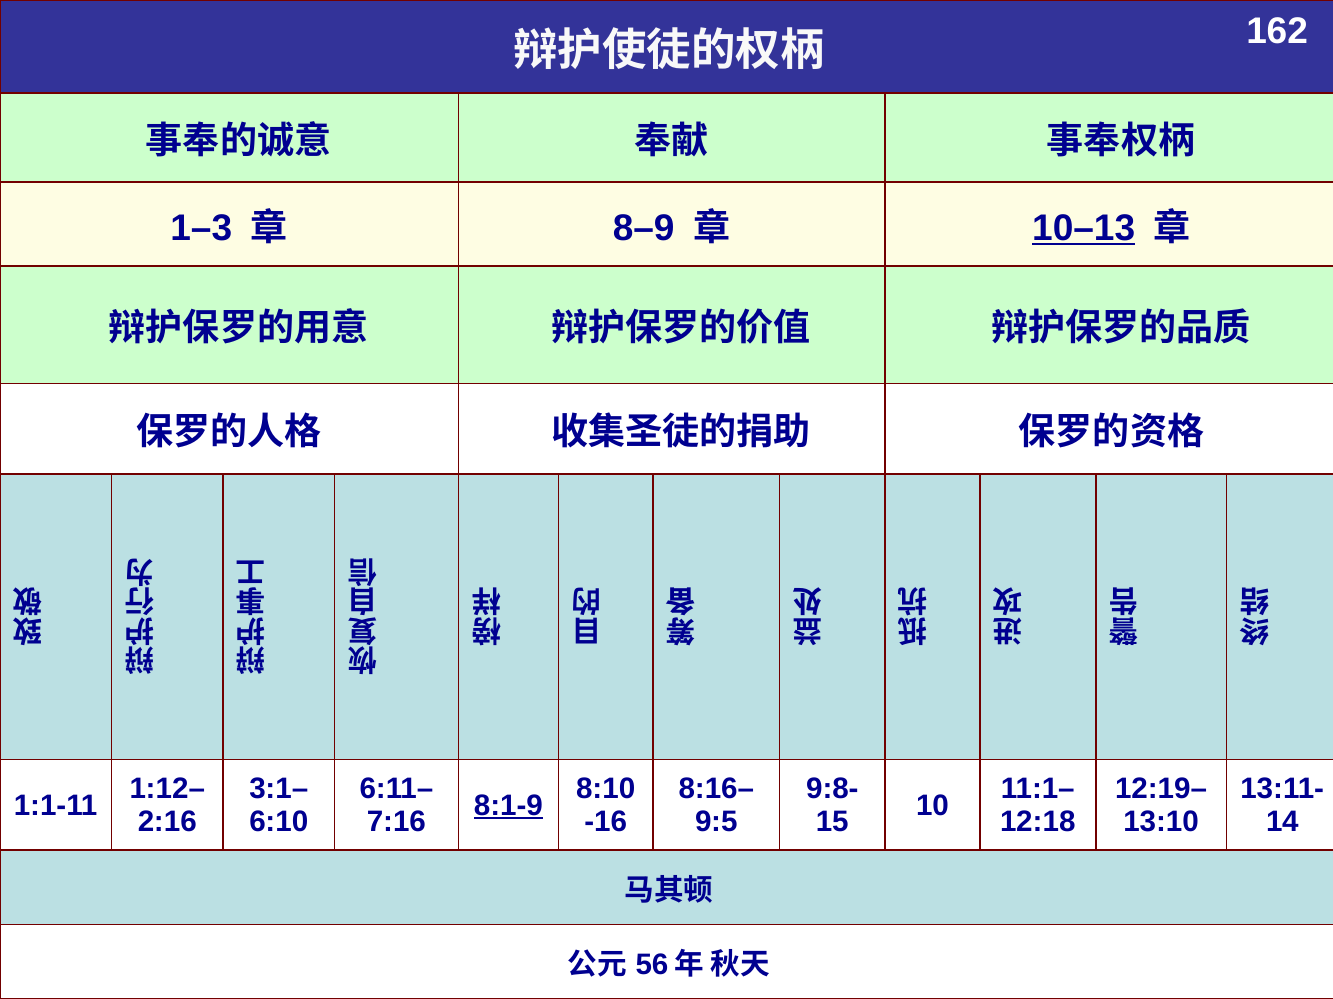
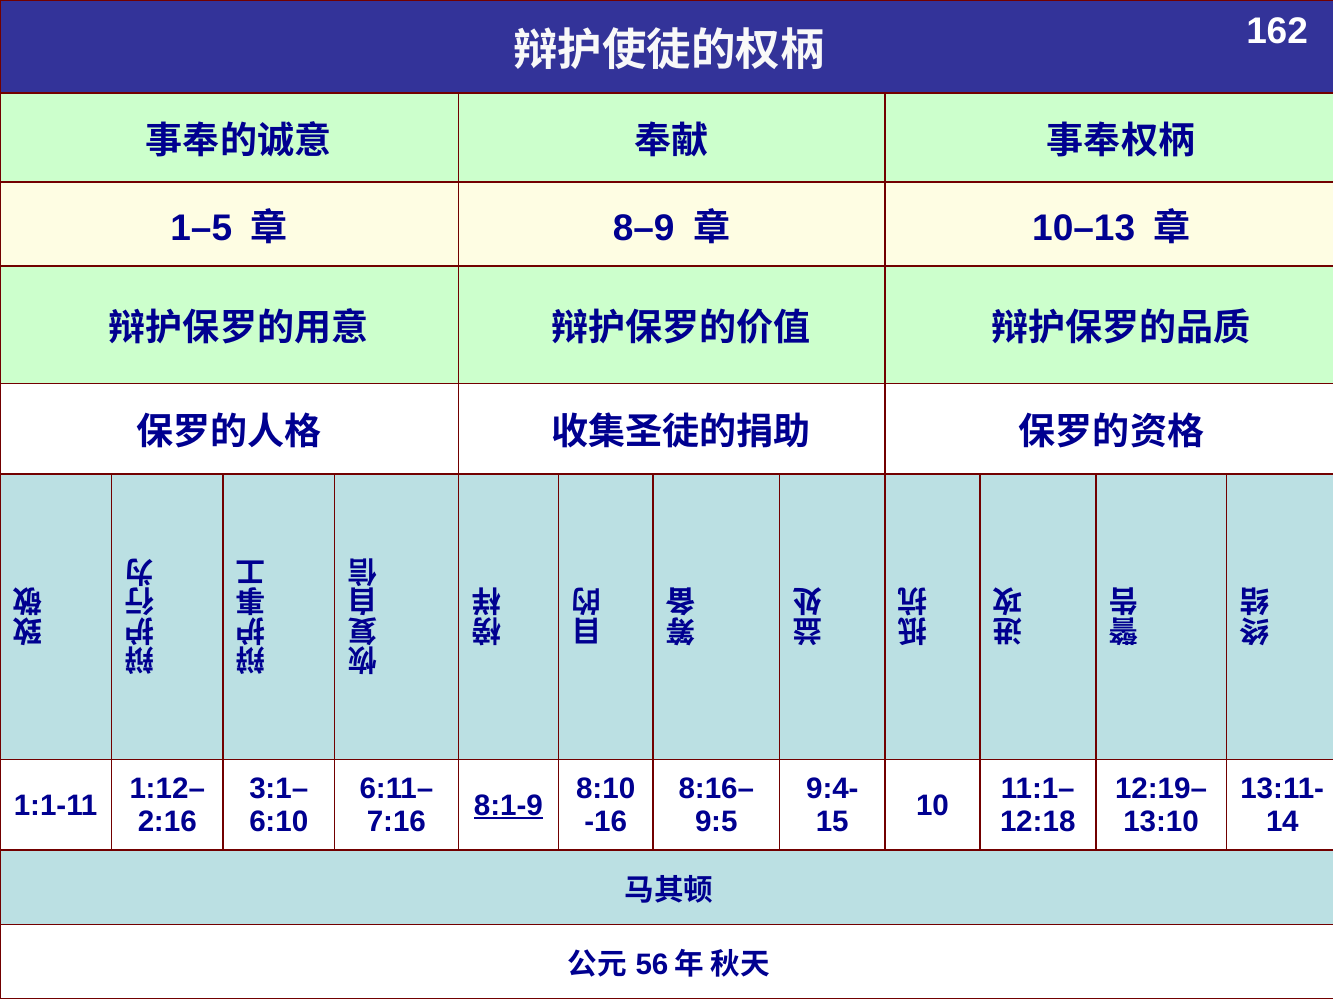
1–3: 1–3 -> 1–5
10–13 underline: present -> none
9:8-: 9:8- -> 9:4-
